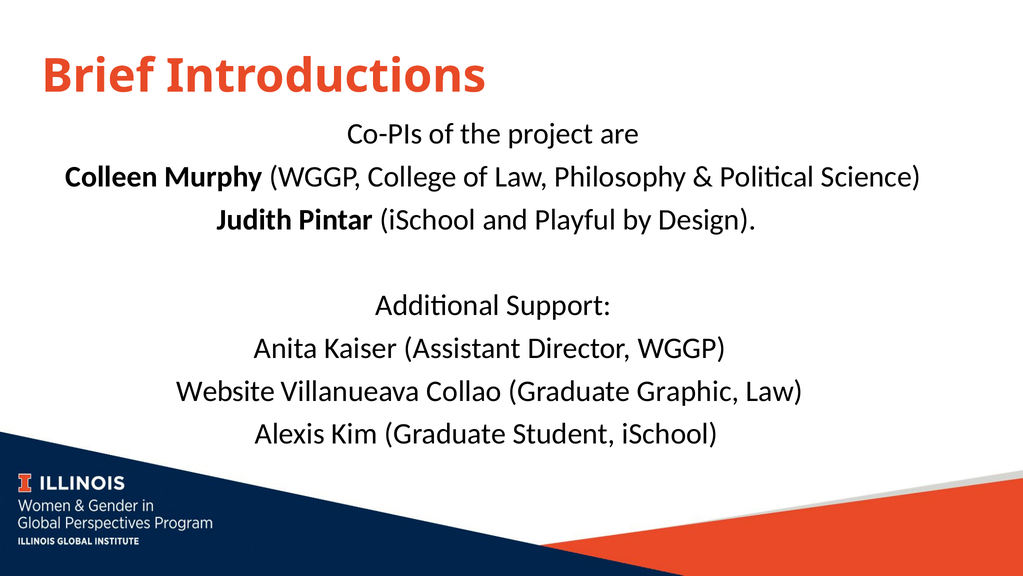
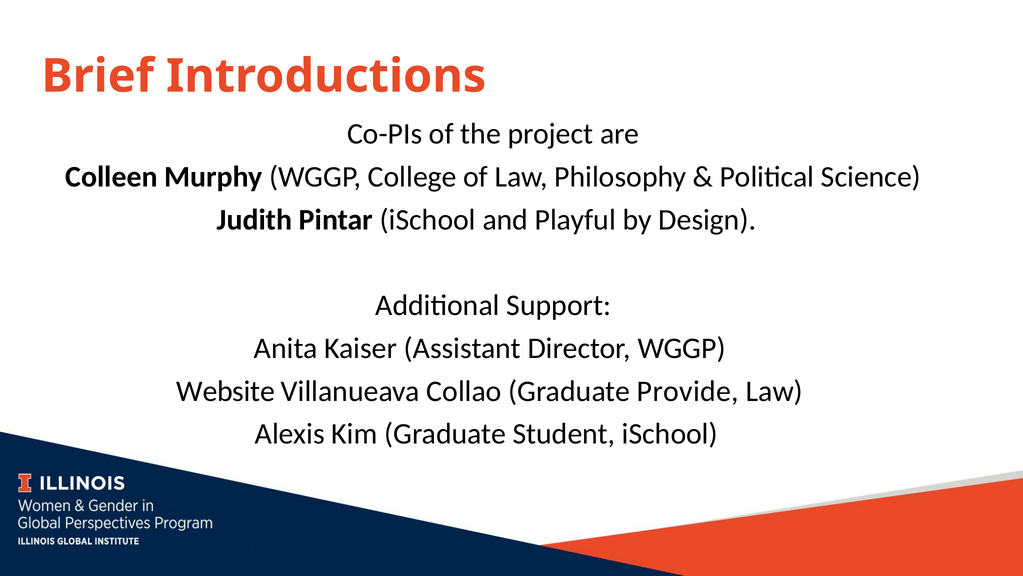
Graphic: Graphic -> Provide
